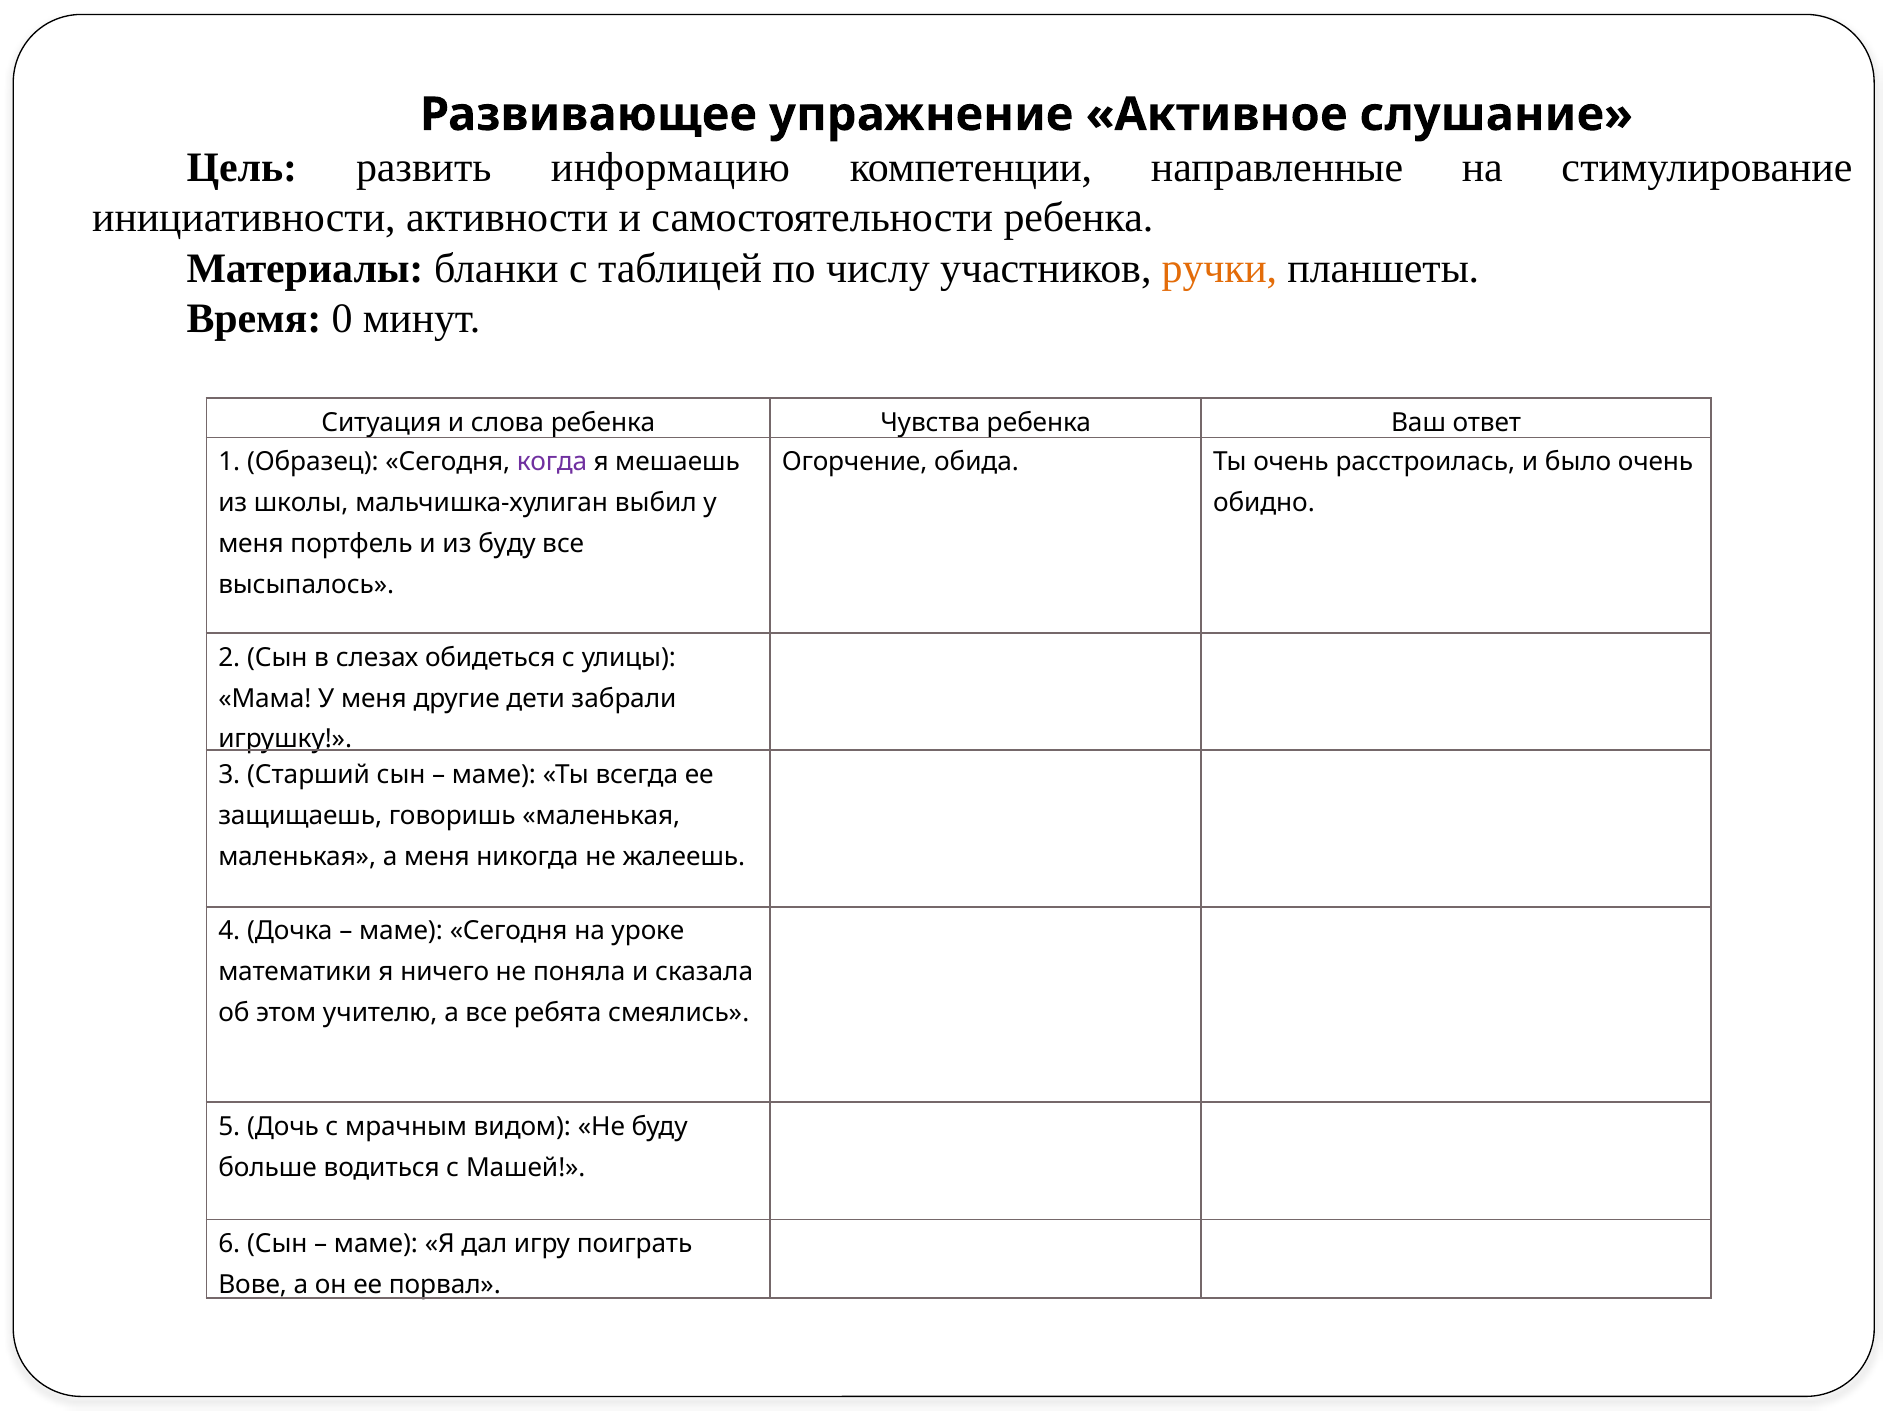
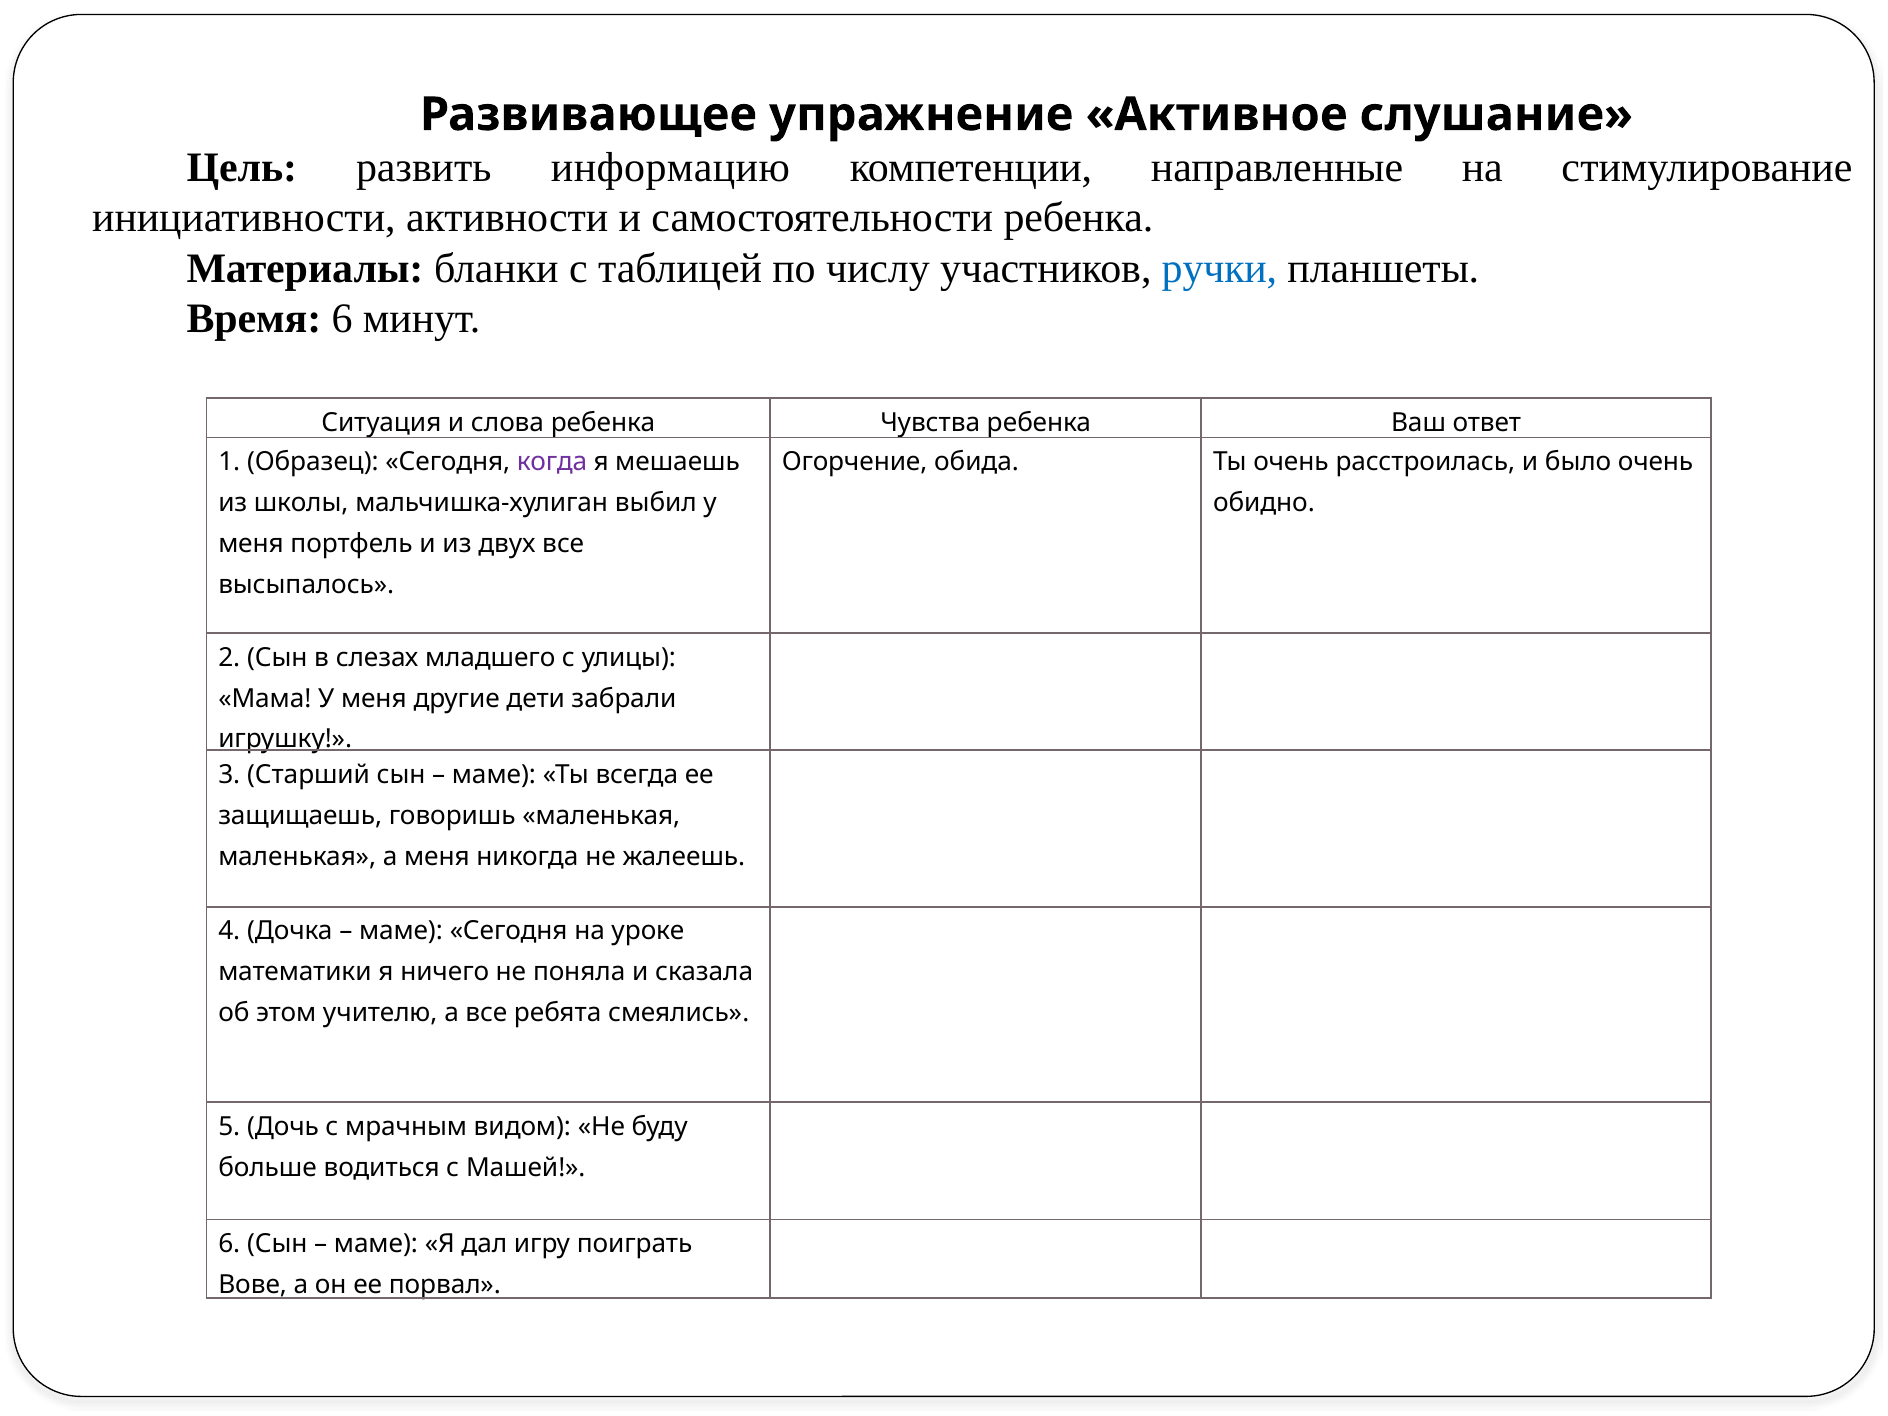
ручки colour: orange -> blue
Время 0: 0 -> 6
из буду: буду -> двух
обидеться: обидеться -> младшего
